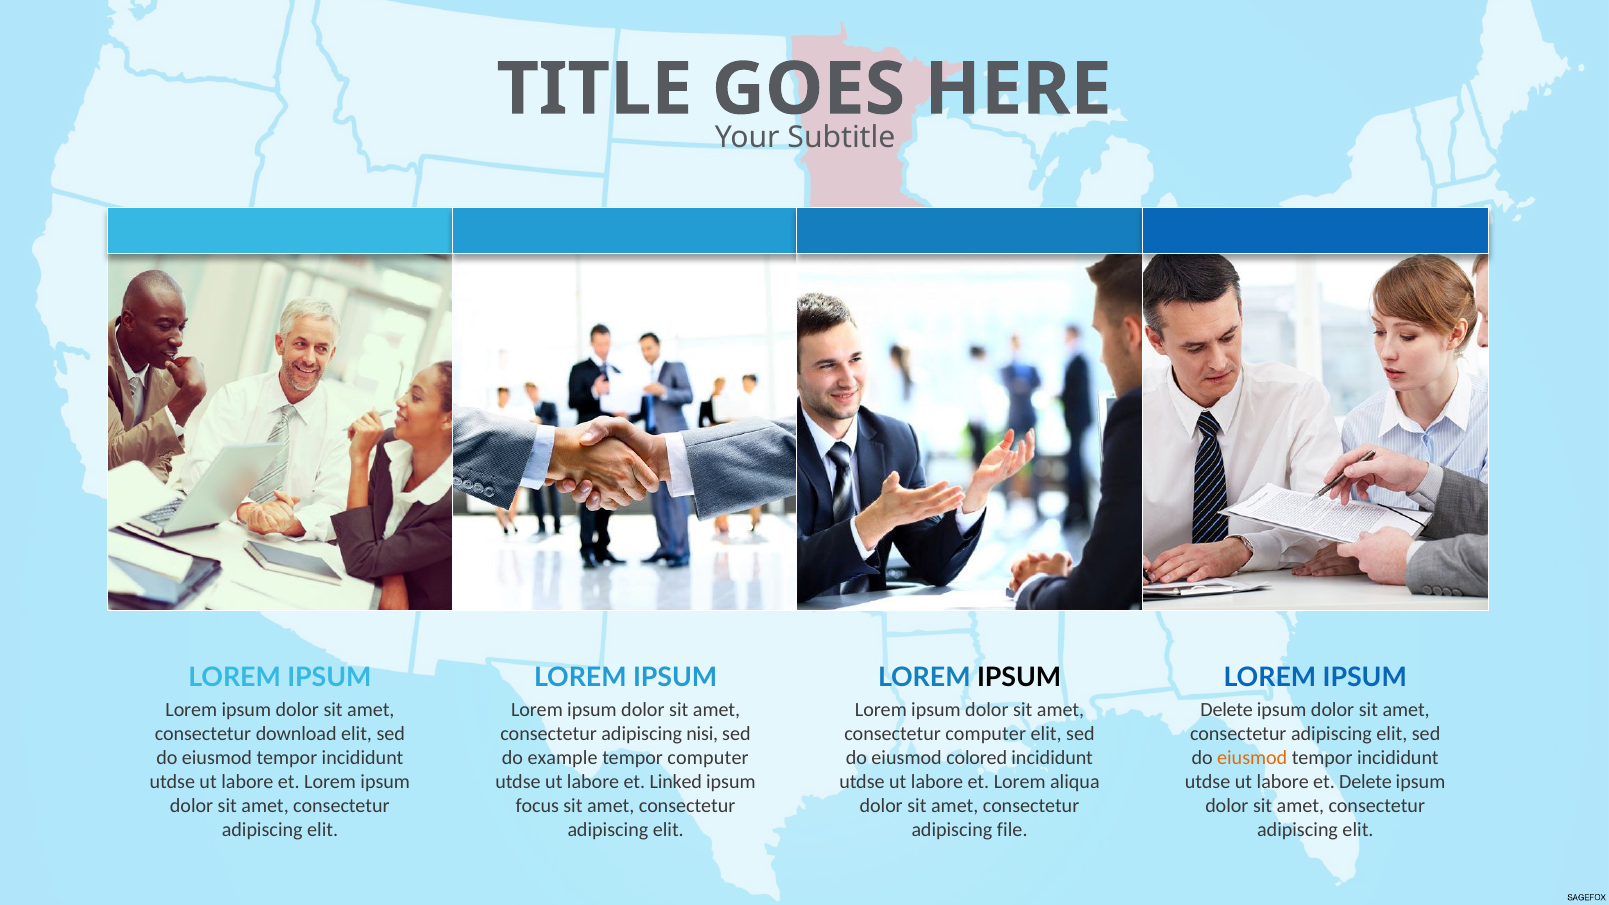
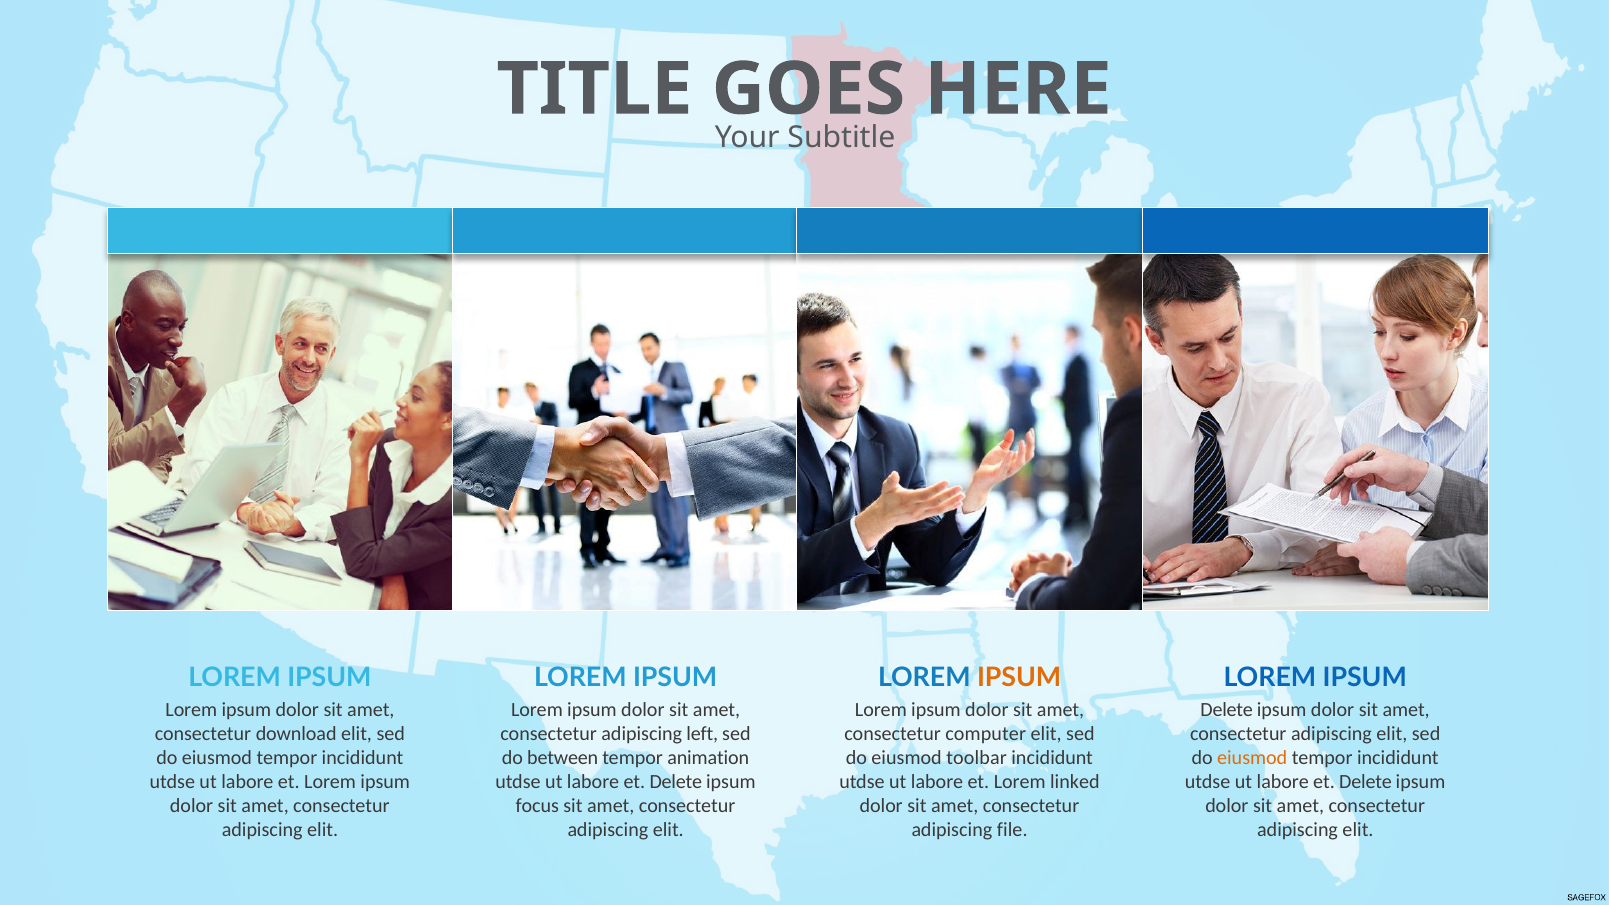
IPSUM at (1019, 678) colour: black -> orange
nisi: nisi -> left
example: example -> between
tempor computer: computer -> animation
colored: colored -> toolbar
Linked at (676, 782): Linked -> Delete
aliqua: aliqua -> linked
